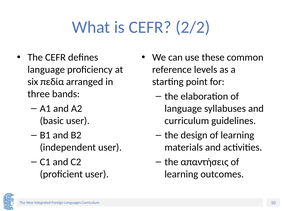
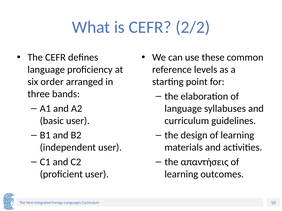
πεδία: πεδία -> order
